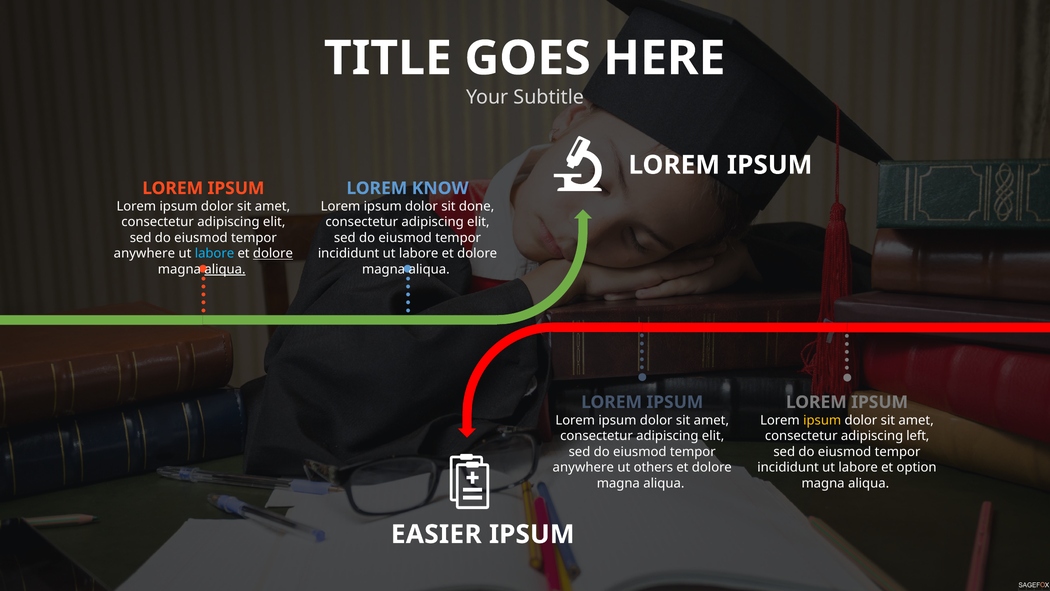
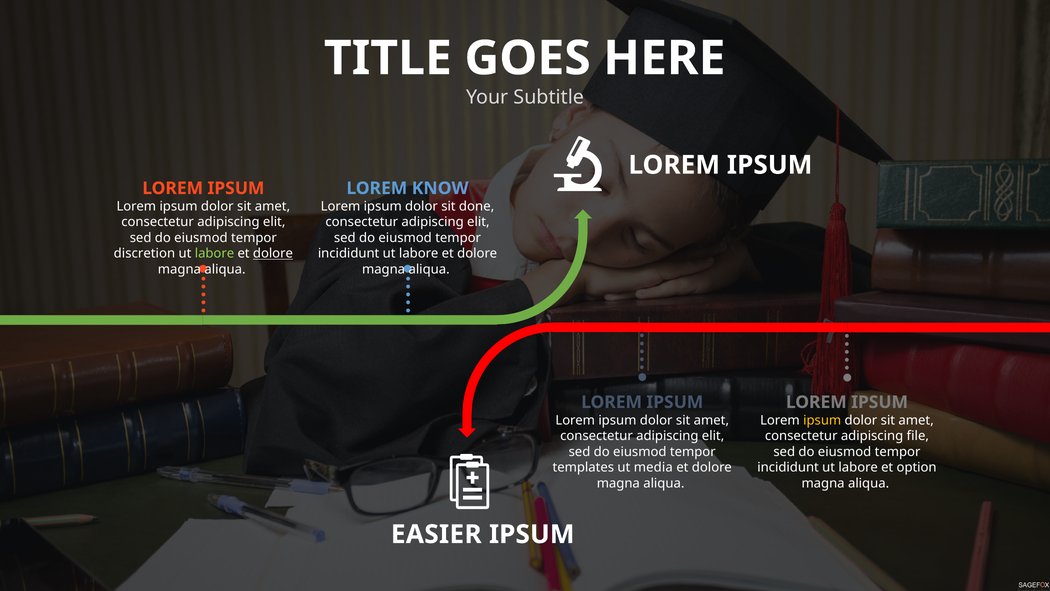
anywhere at (144, 253): anywhere -> discretion
labore at (214, 253) colour: light blue -> light green
aliqua at (225, 269) underline: present -> none
left: left -> file
anywhere at (583, 467): anywhere -> templates
others: others -> media
